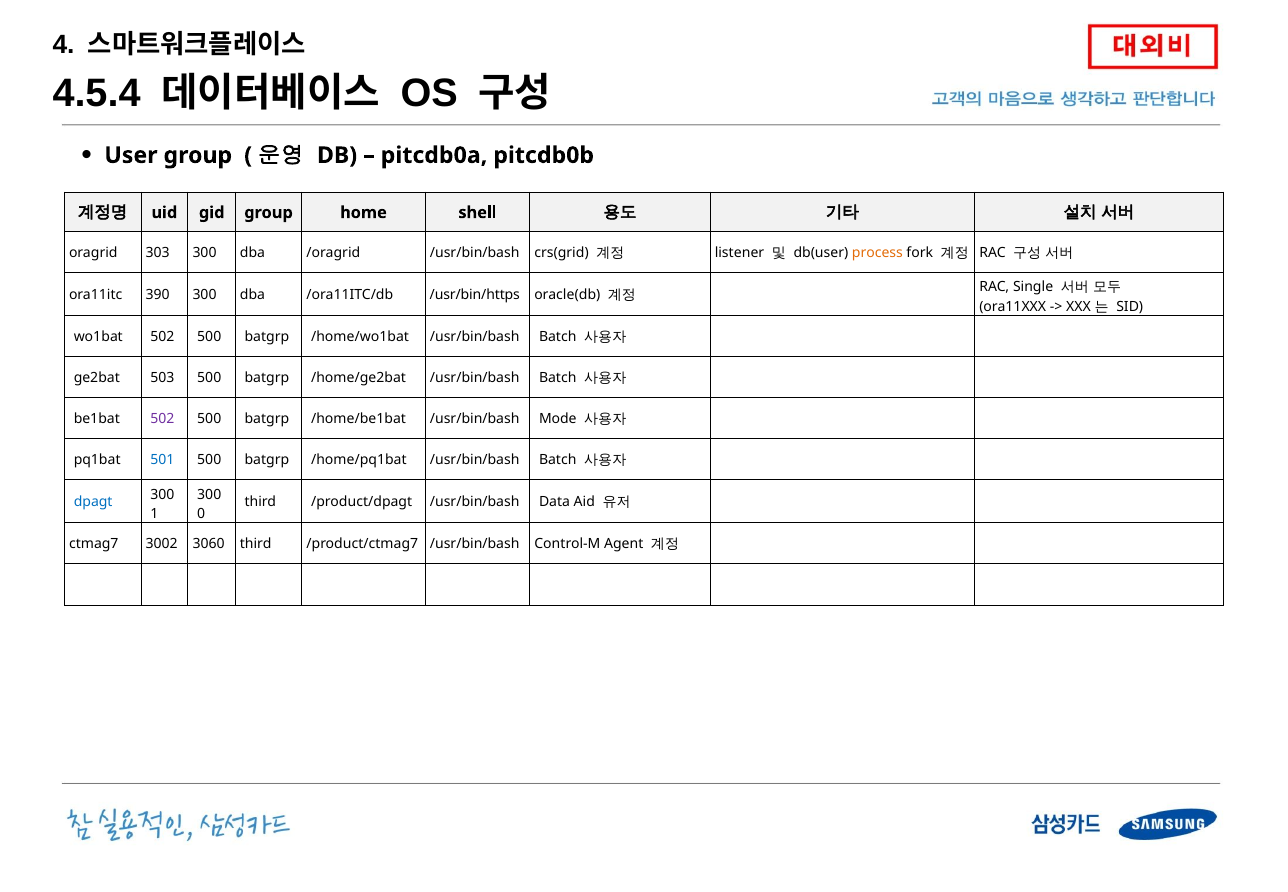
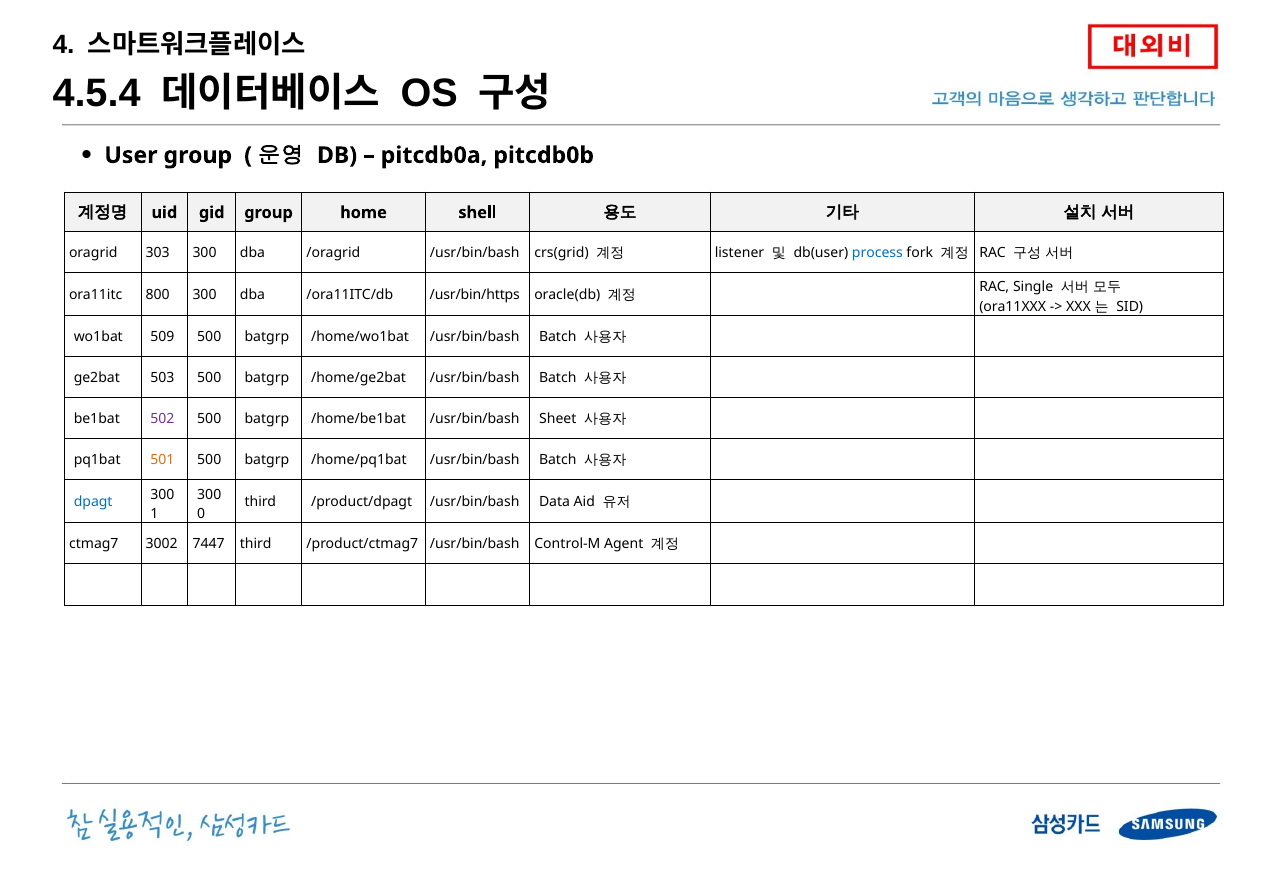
process colour: orange -> blue
390: 390 -> 800
wo1bat 502: 502 -> 509
Mode: Mode -> Sheet
501 colour: blue -> orange
3060: 3060 -> 7447
